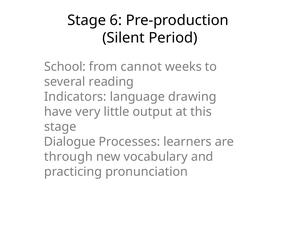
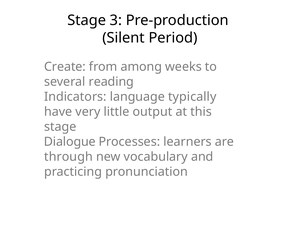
6: 6 -> 3
School: School -> Create
cannot: cannot -> among
drawing: drawing -> typically
